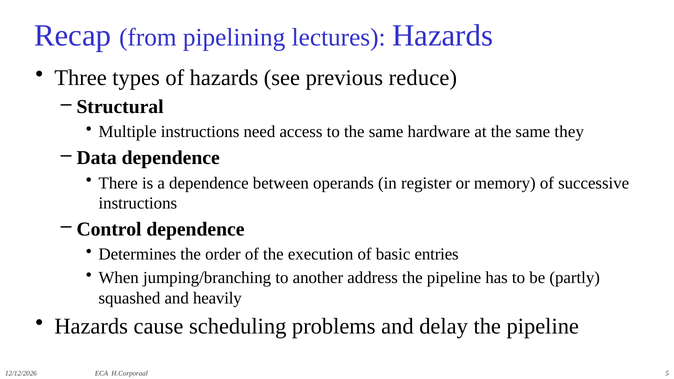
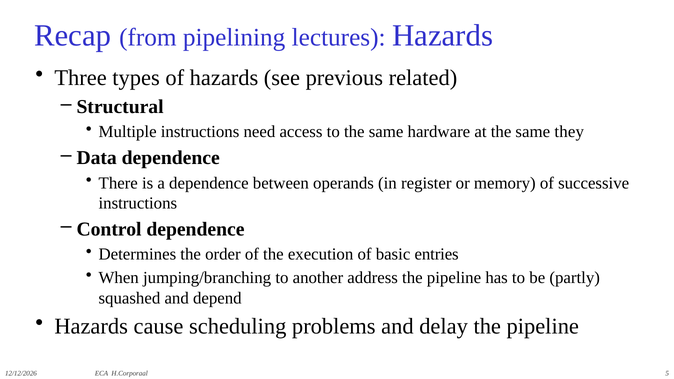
reduce: reduce -> related
heavily: heavily -> depend
